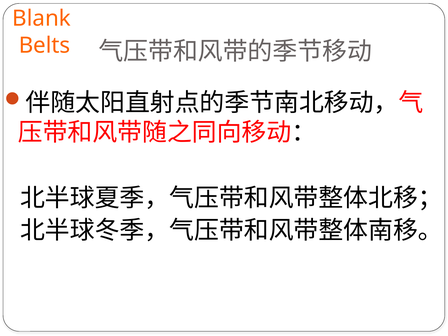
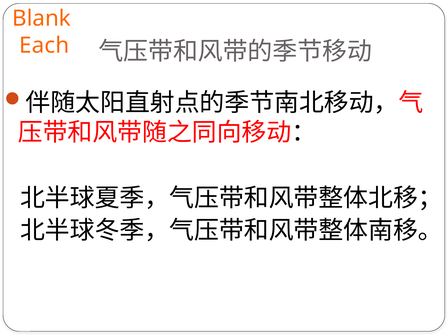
Belts: Belts -> Each
